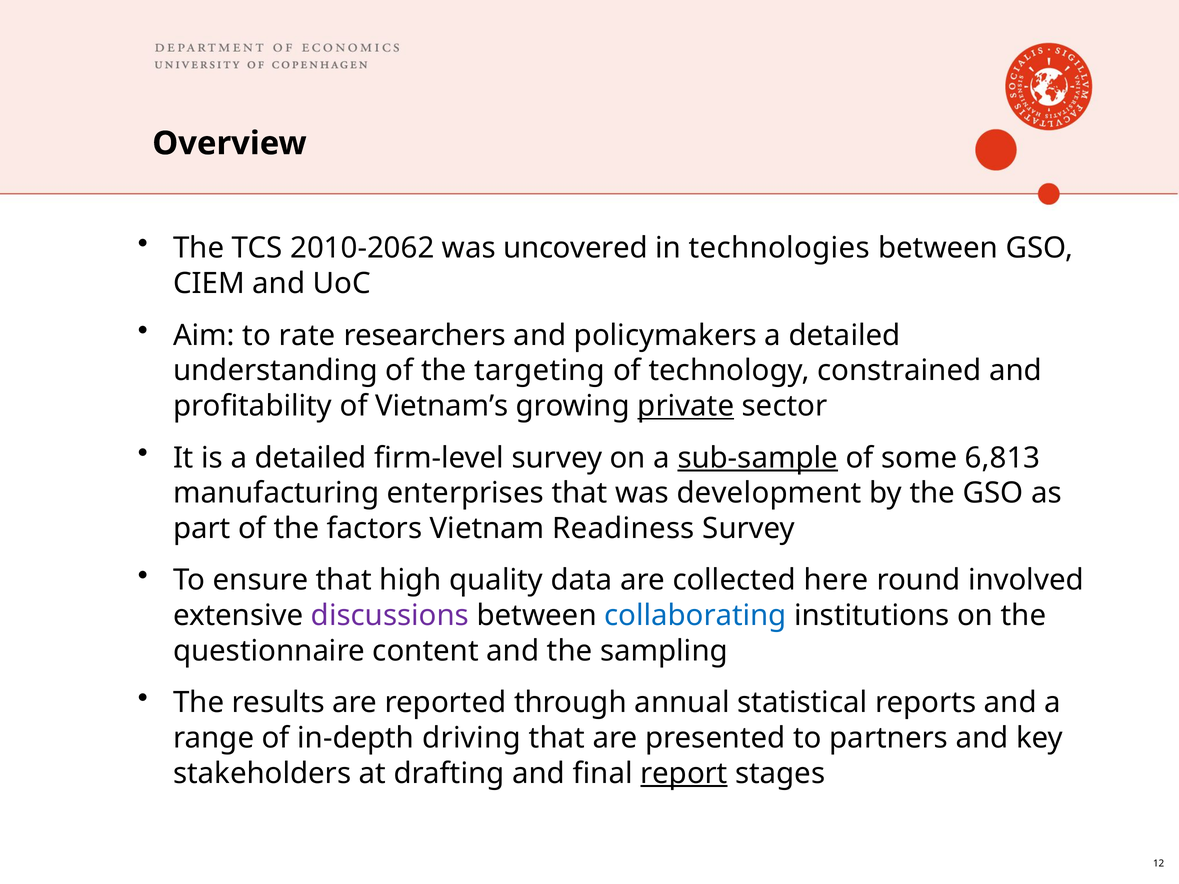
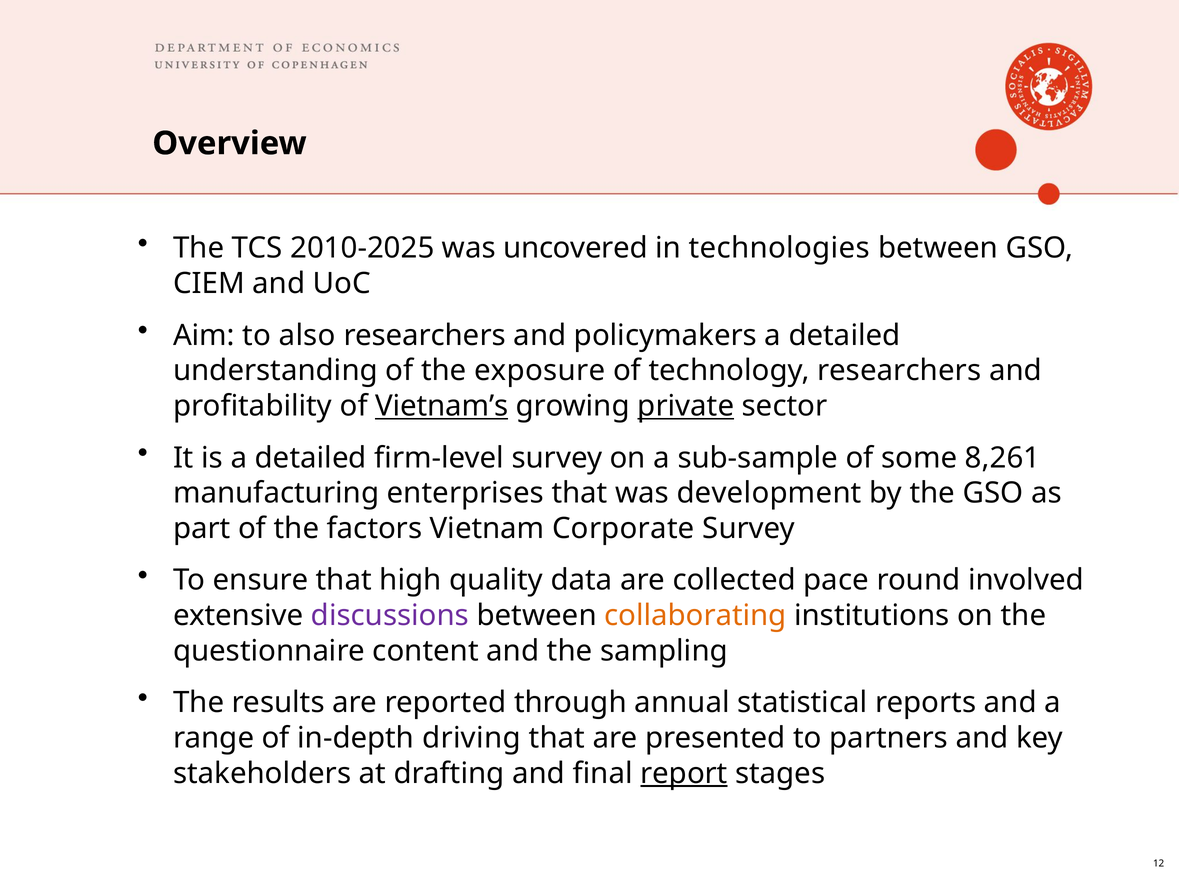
2010-2062: 2010-2062 -> 2010-2025
rate: rate -> also
targeting: targeting -> exposure
technology constrained: constrained -> researchers
Vietnam’s underline: none -> present
sub-sample underline: present -> none
6,813: 6,813 -> 8,261
Readiness: Readiness -> Corporate
here: here -> pace
collaborating colour: blue -> orange
